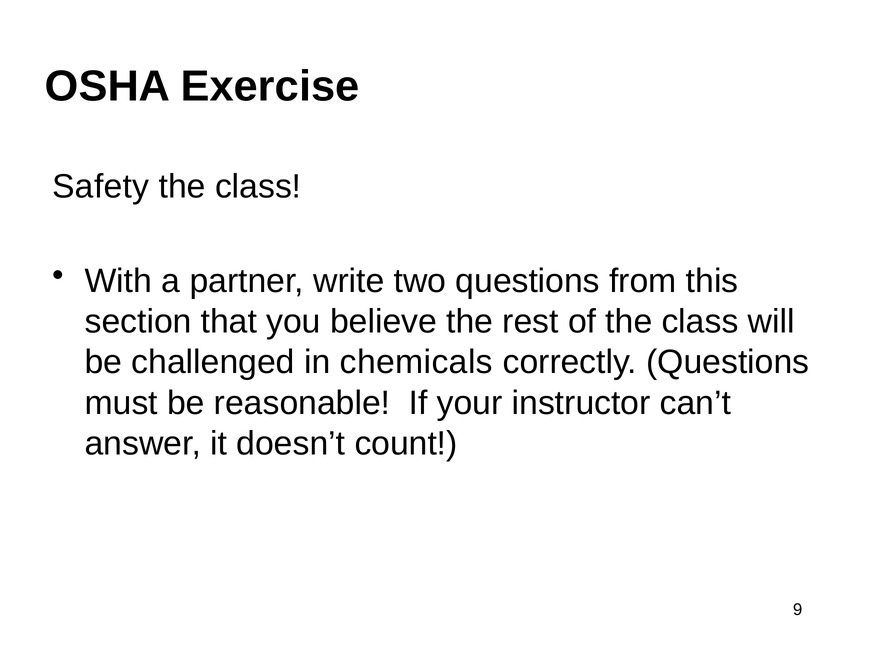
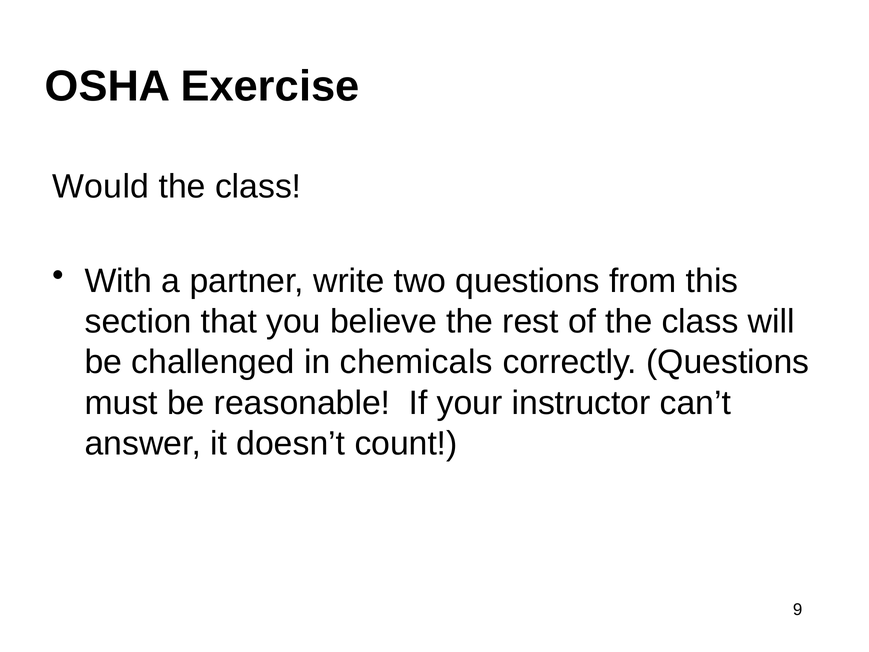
Safety: Safety -> Would
